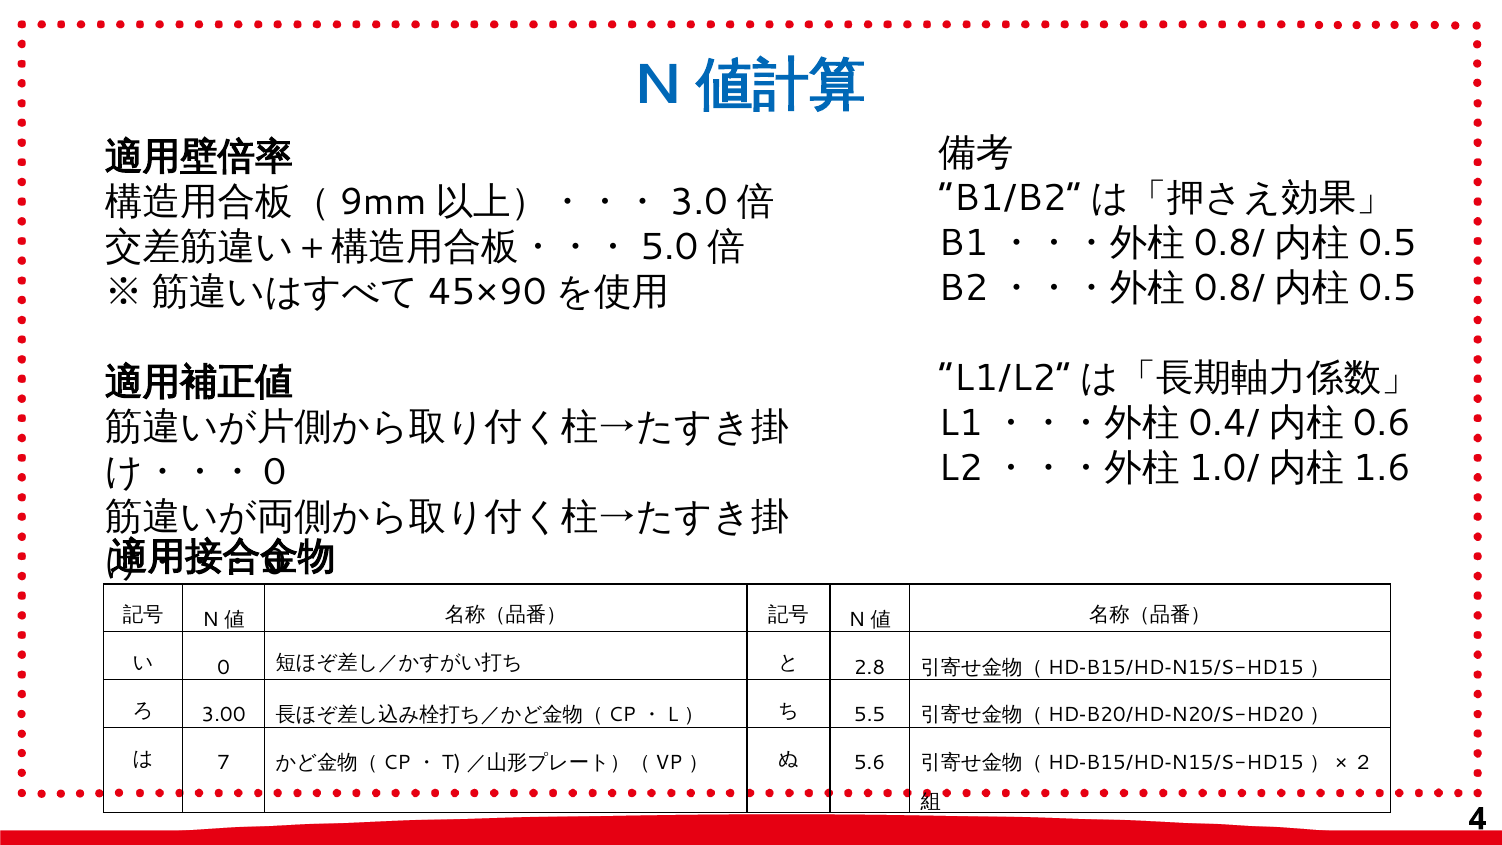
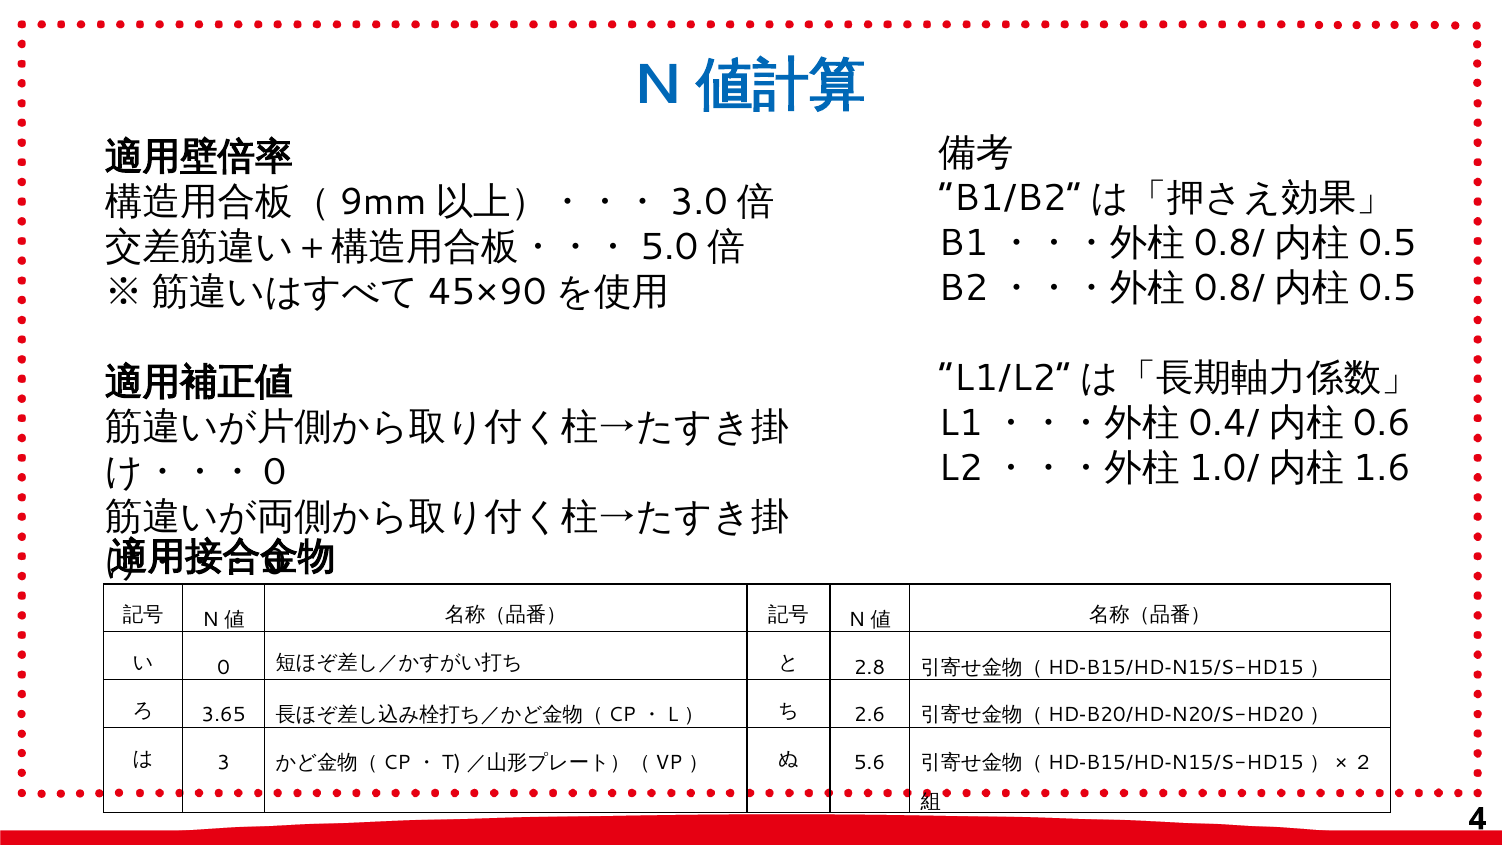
3.00: 3.00 -> 3.65
5.5: 5.5 -> 2.6
7: 7 -> 3
